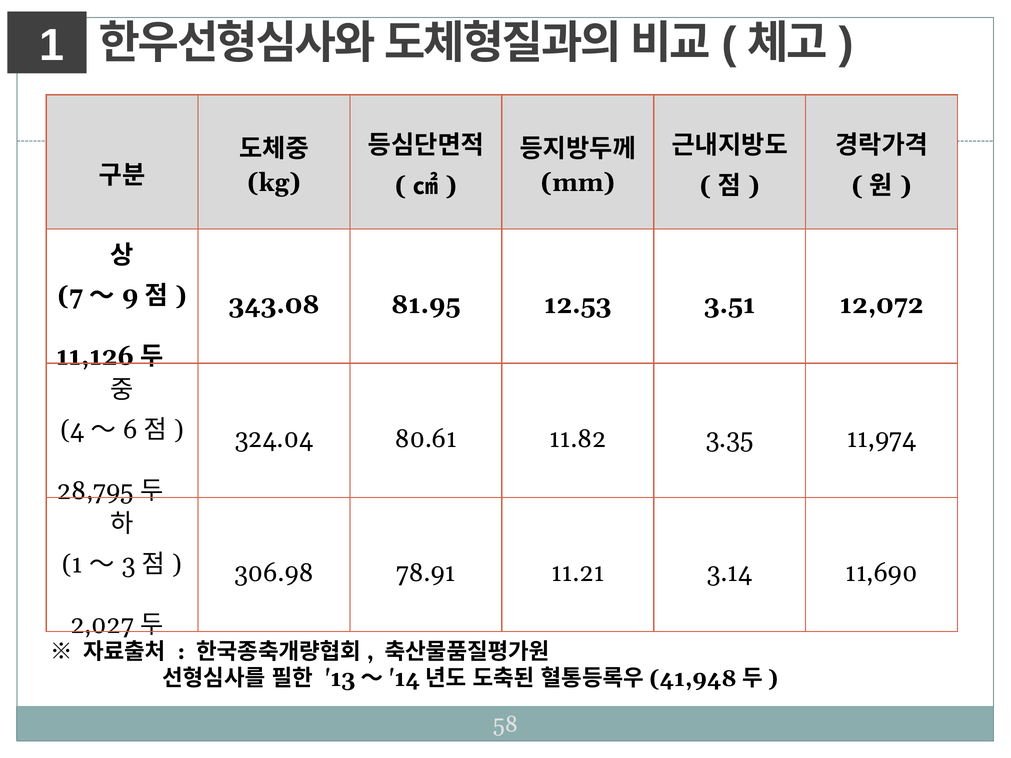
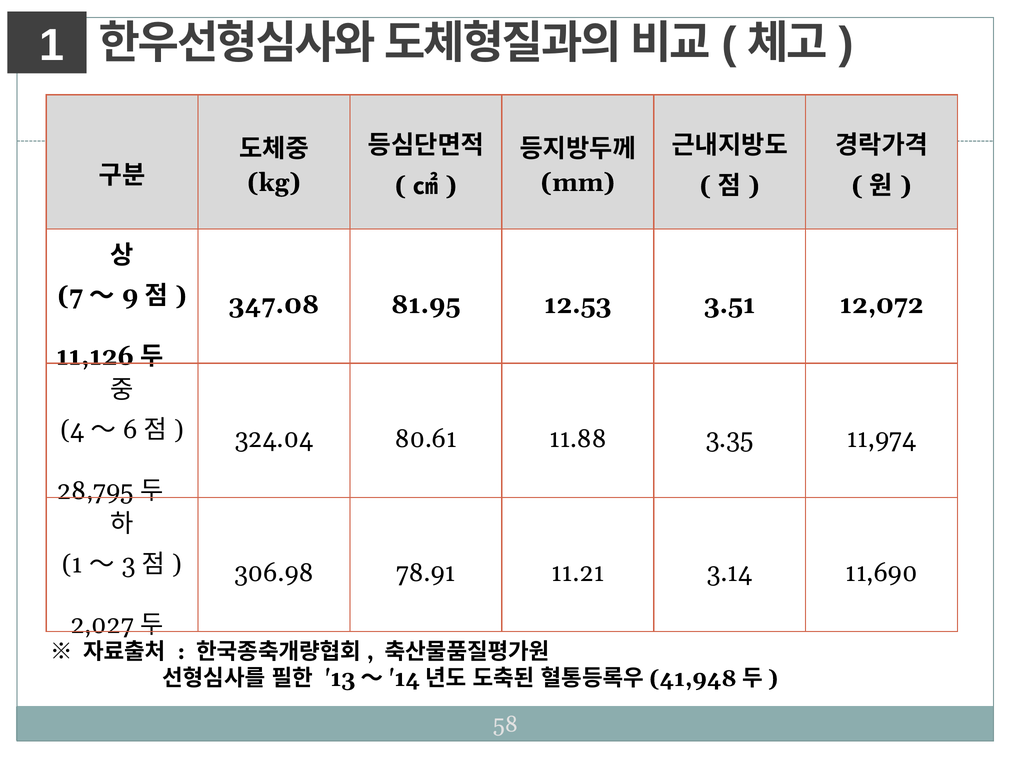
343.08: 343.08 -> 347.08
11.82: 11.82 -> 11.88
